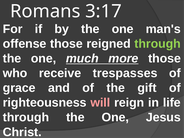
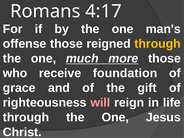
3:17: 3:17 -> 4:17
through at (158, 44) colour: light green -> yellow
trespasses: trespasses -> foundation
